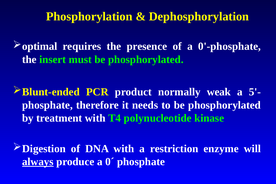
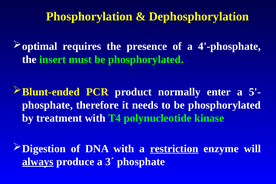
0'-phosphate: 0'-phosphate -> 4'-phosphate
weak: weak -> enter
restriction underline: none -> present
0´: 0´ -> 3´
